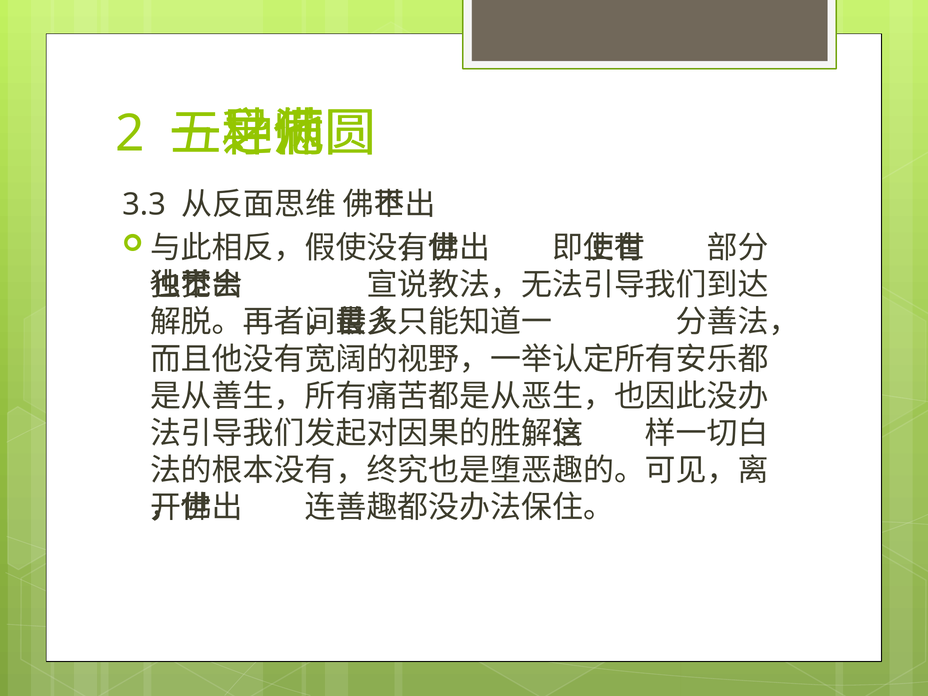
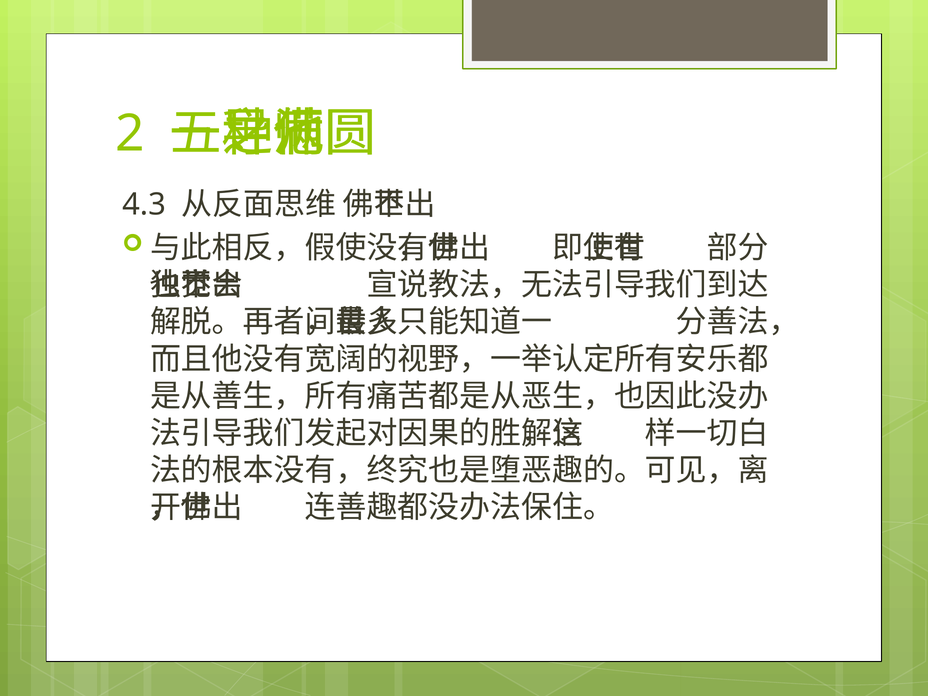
3.3: 3.3 -> 4.3
